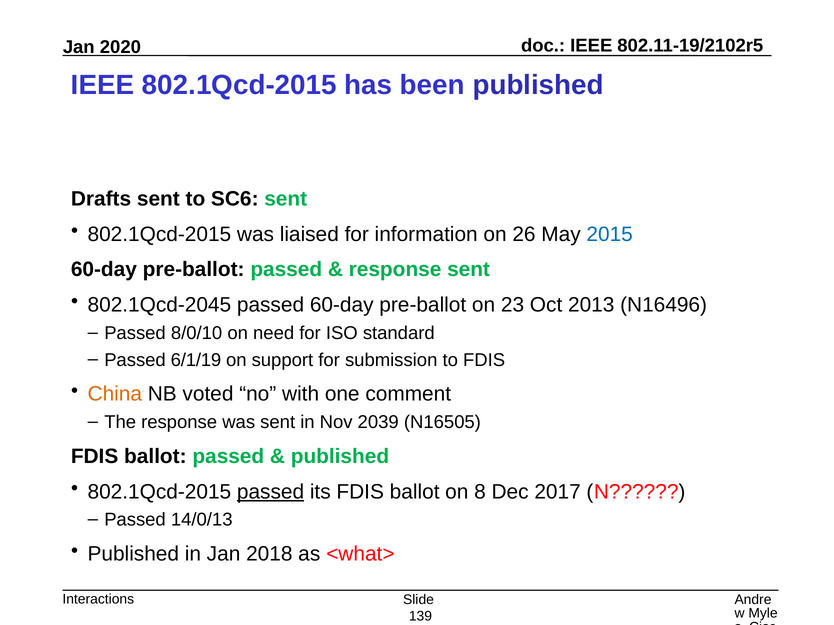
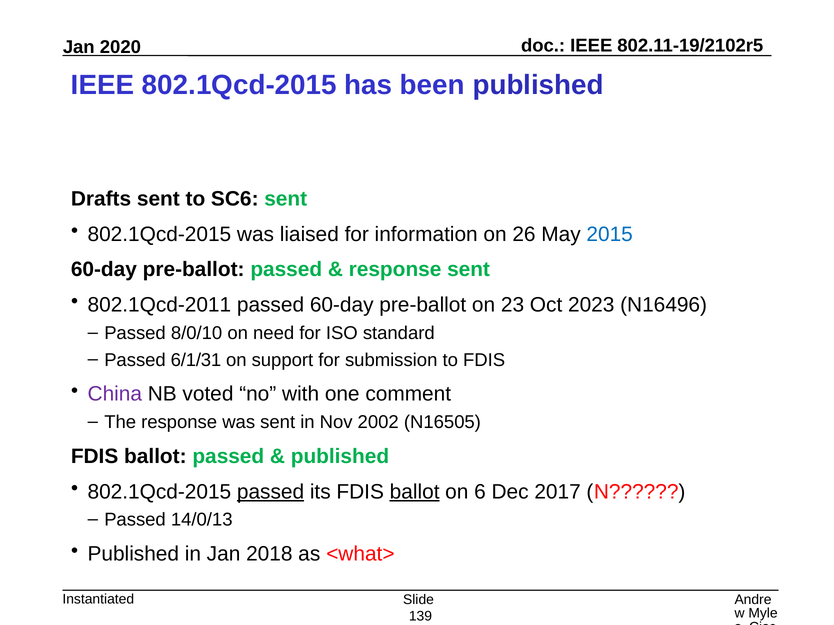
802.1Qcd-2045: 802.1Qcd-2045 -> 802.1Qcd-2011
2013: 2013 -> 2023
6/1/19: 6/1/19 -> 6/1/31
China colour: orange -> purple
2039: 2039 -> 2002
ballot at (415, 492) underline: none -> present
8: 8 -> 6
Interactions: Interactions -> Instantiated
